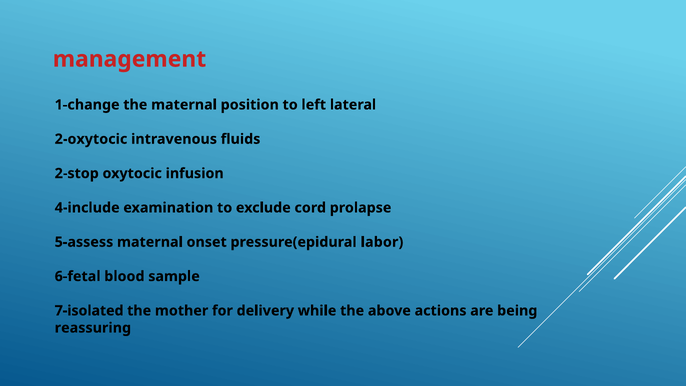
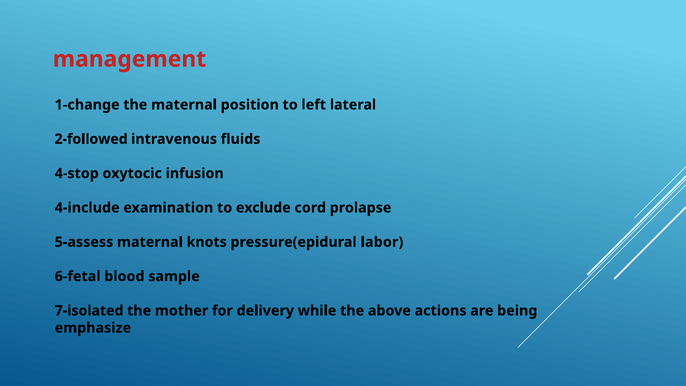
2-oxytocic: 2-oxytocic -> 2-followed
2-stop: 2-stop -> 4-stop
onset: onset -> knots
reassuring: reassuring -> emphasize
